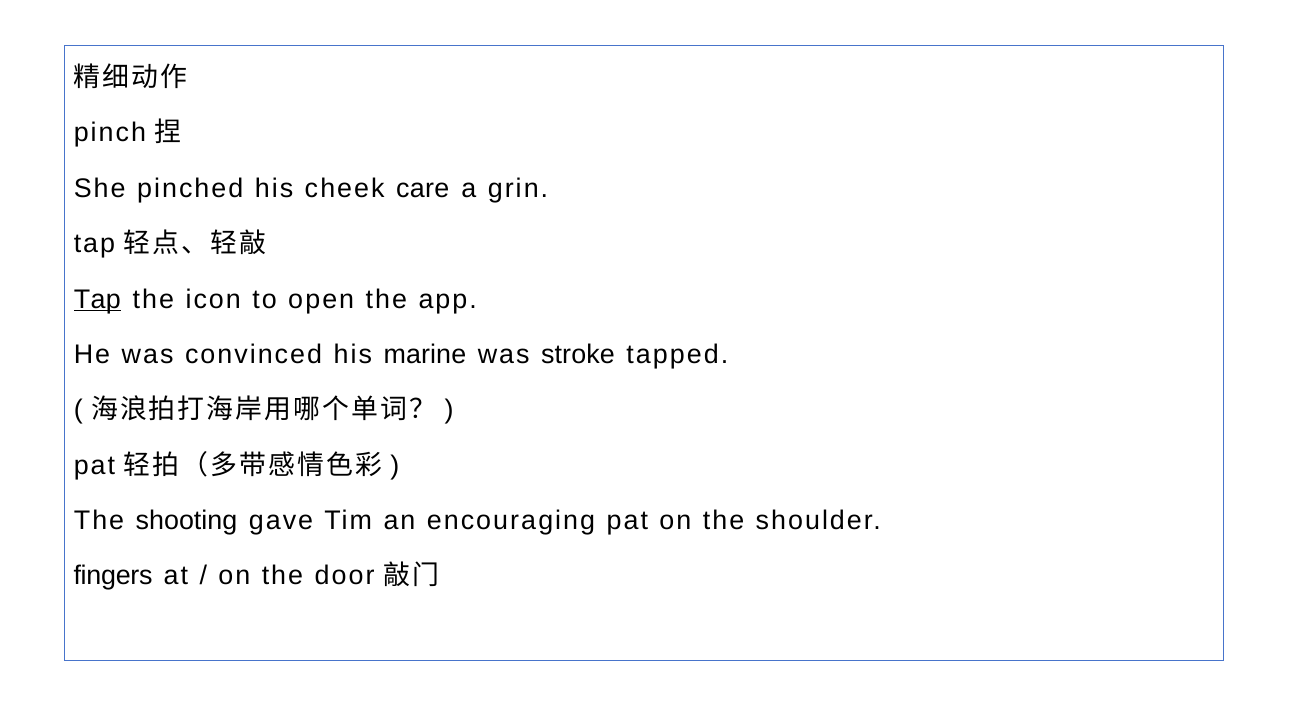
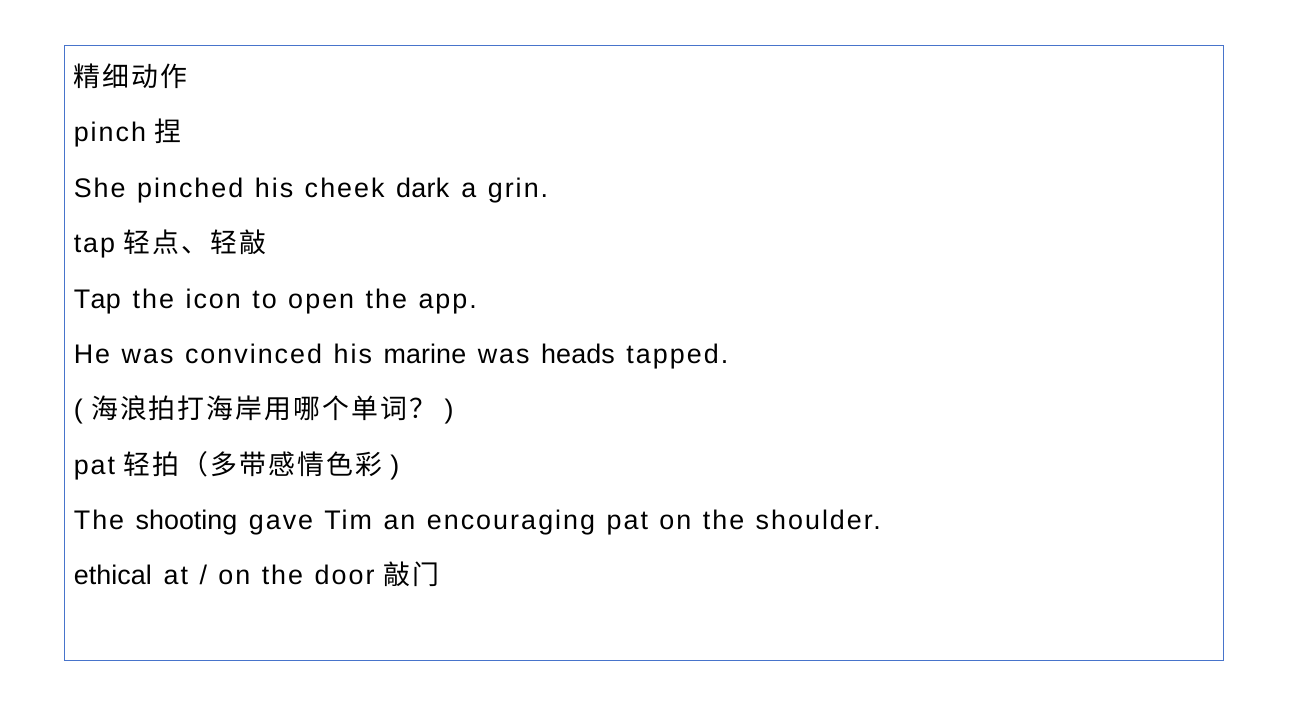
care: care -> dark
Tap at (97, 299) underline: present -> none
stroke: stroke -> heads
fingers: fingers -> ethical
